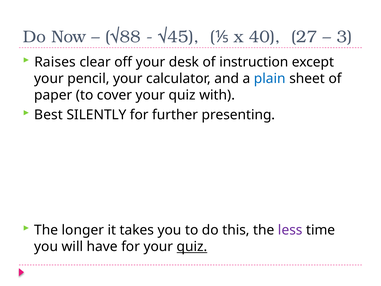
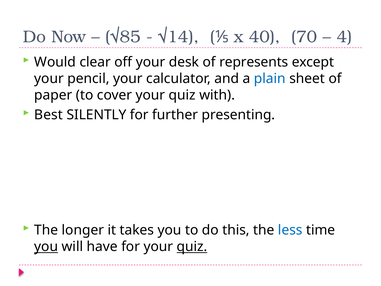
√88: √88 -> √85
√45: √45 -> √14
27: 27 -> 70
3: 3 -> 4
Raises: Raises -> Would
instruction: instruction -> represents
less colour: purple -> blue
you at (46, 246) underline: none -> present
